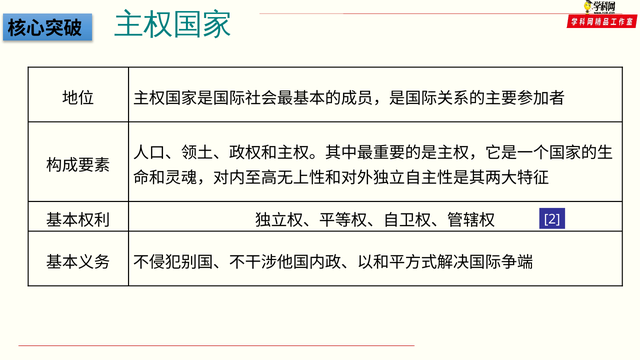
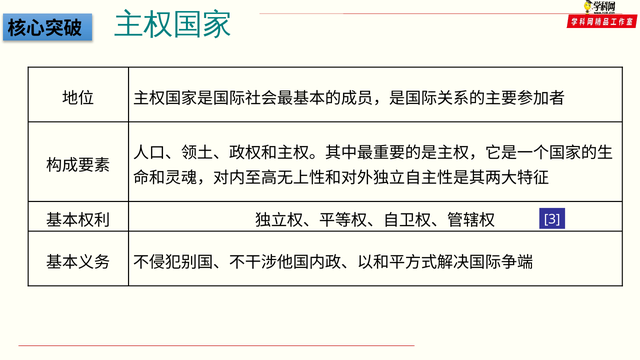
2: 2 -> 3
